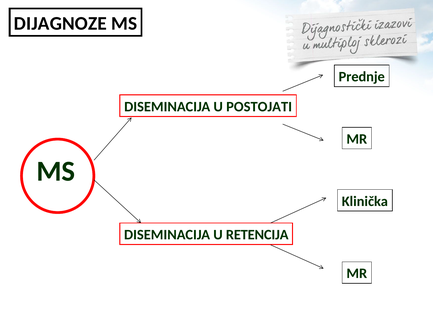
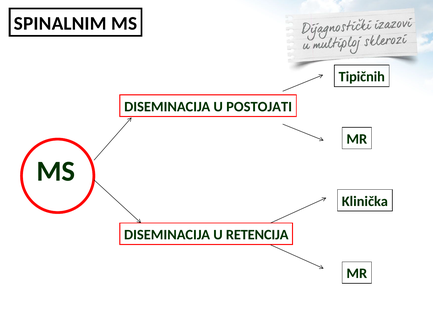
DIJAGNOZE: DIJAGNOZE -> SPINALNIM
Prednje: Prednje -> Tipičnih
